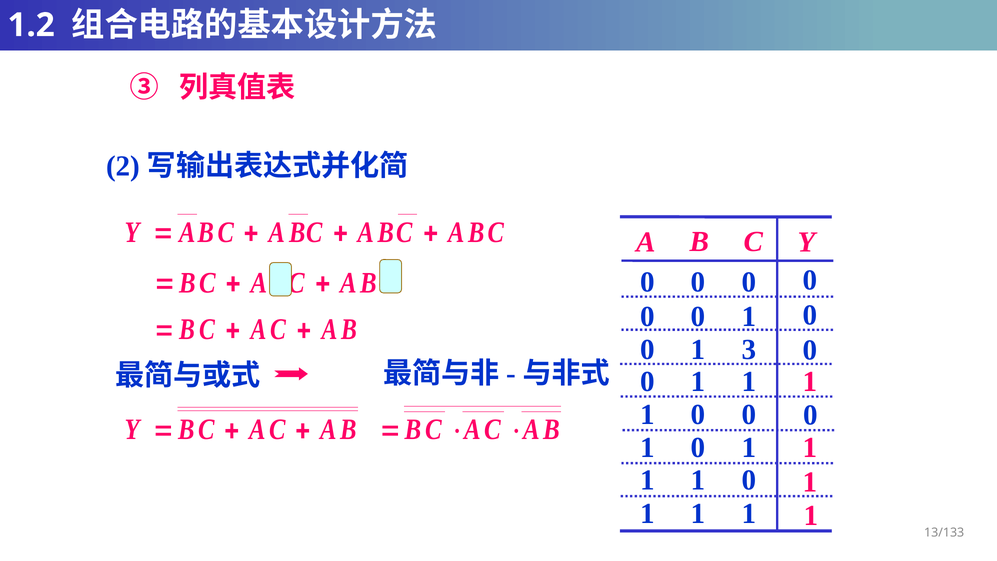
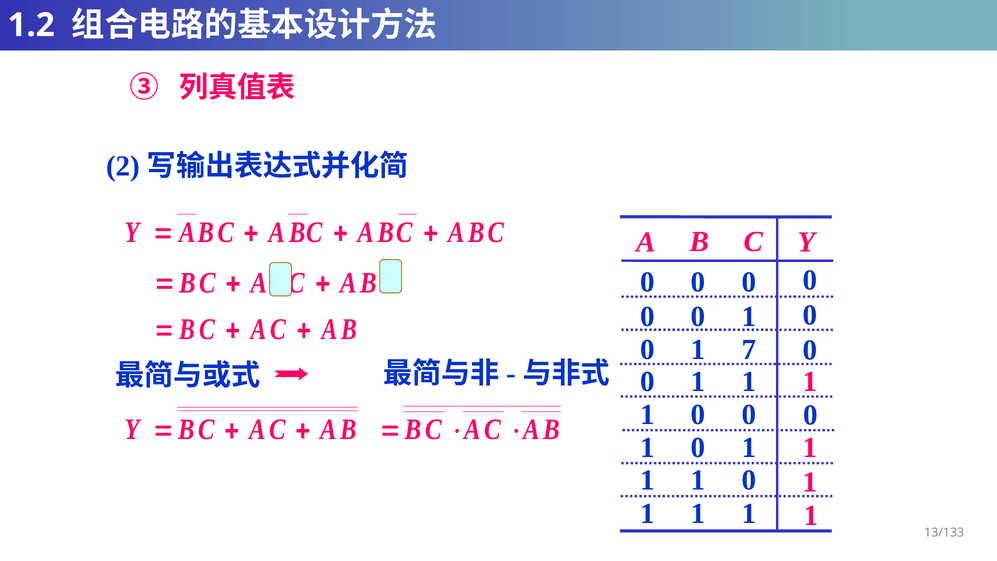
3: 3 -> 7
